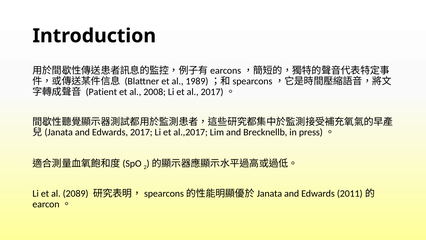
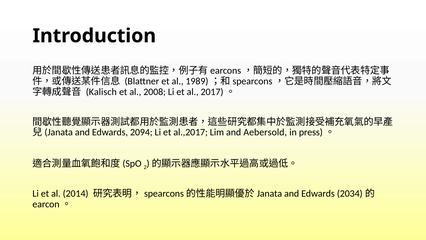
Patient: Patient -> Kalisch
Edwards 2017: 2017 -> 2094
Brecknellb: Brecknellb -> Aebersold
2089: 2089 -> 2014
2011: 2011 -> 2034
